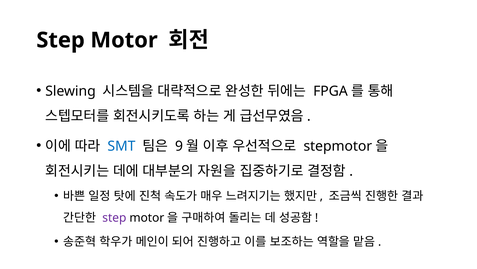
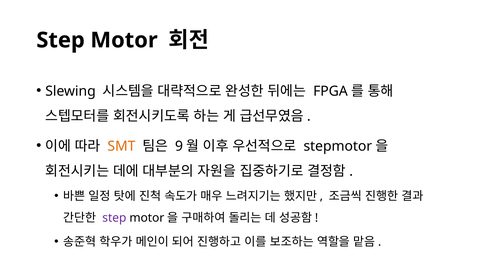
SMT colour: blue -> orange
